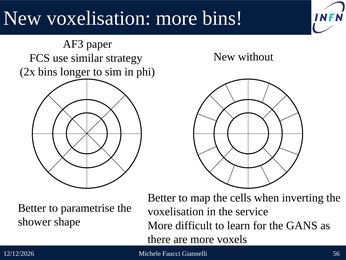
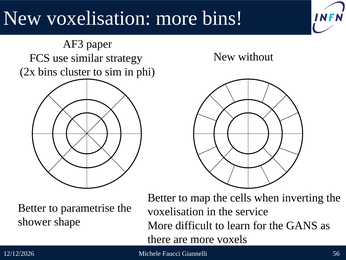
longer: longer -> cluster
